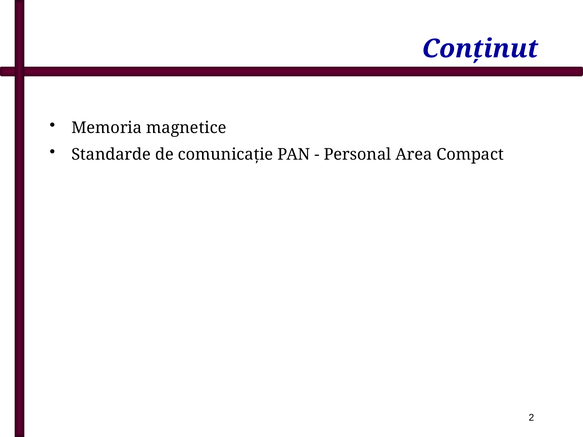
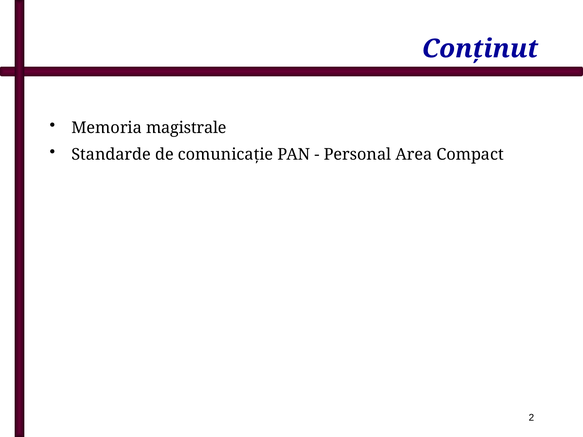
magnetice: magnetice -> magistrale
